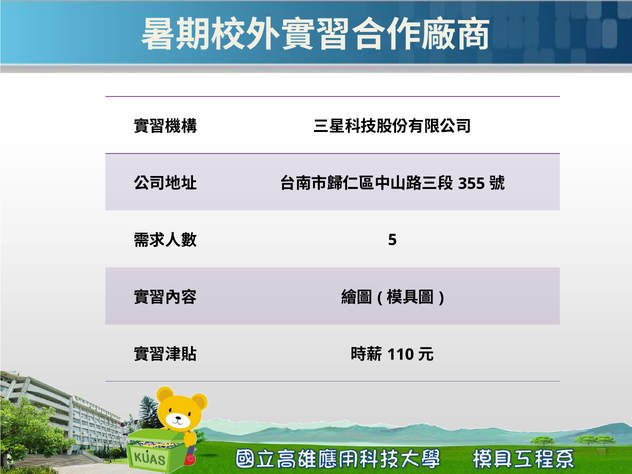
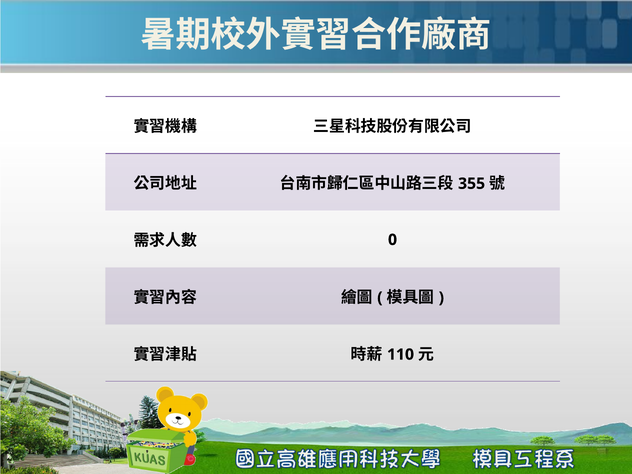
5: 5 -> 0
